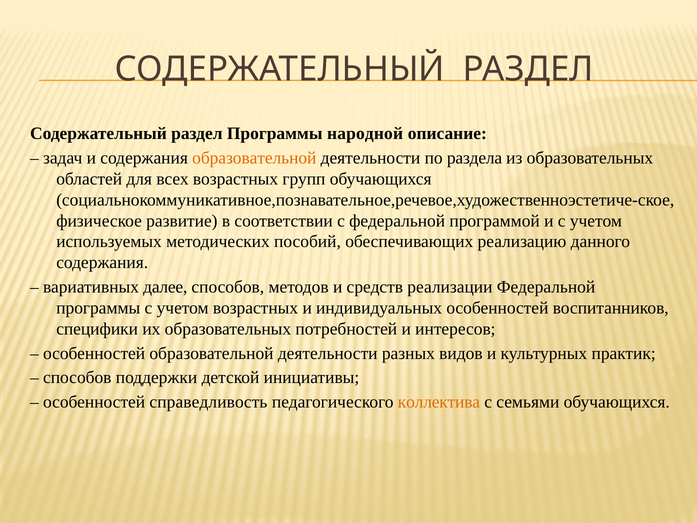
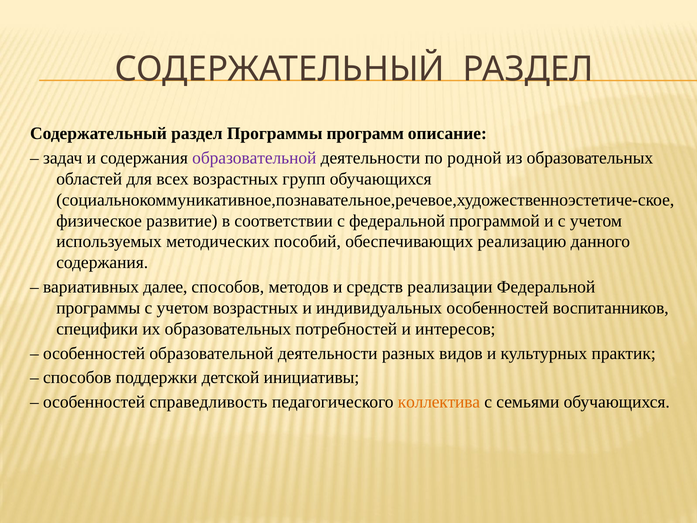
народной: народной -> программ
образовательной at (254, 158) colour: orange -> purple
раздела: раздела -> родной
